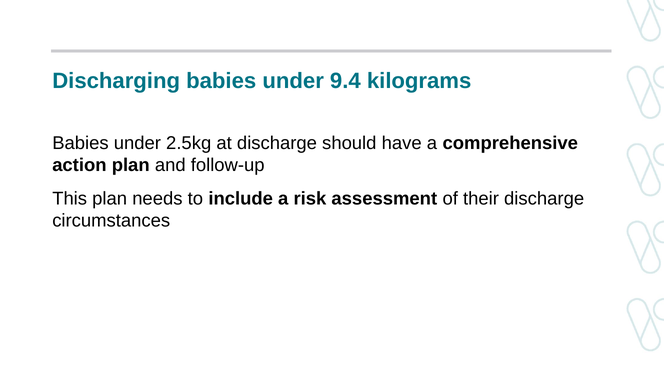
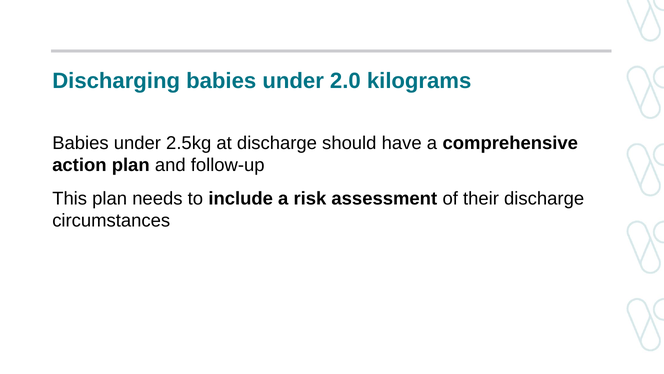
9.4: 9.4 -> 2.0
